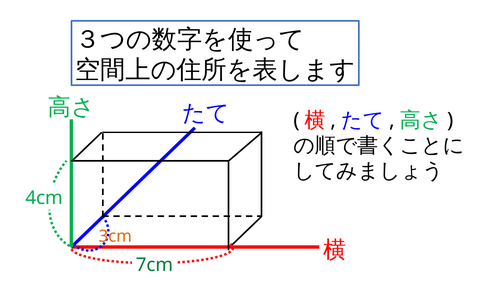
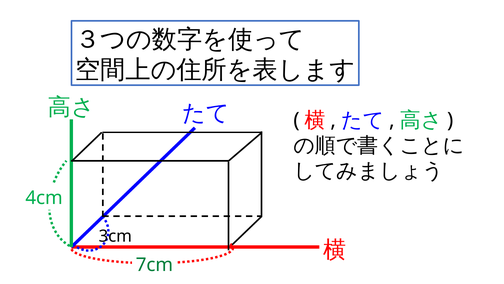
3cm colour: orange -> black
